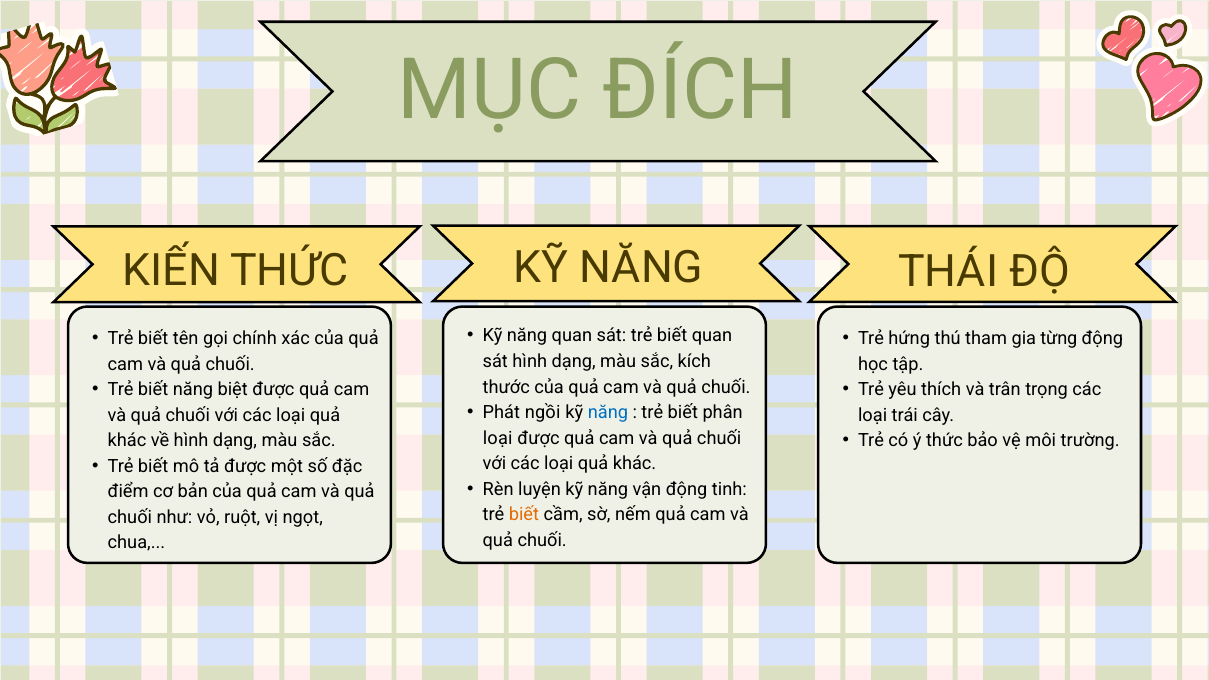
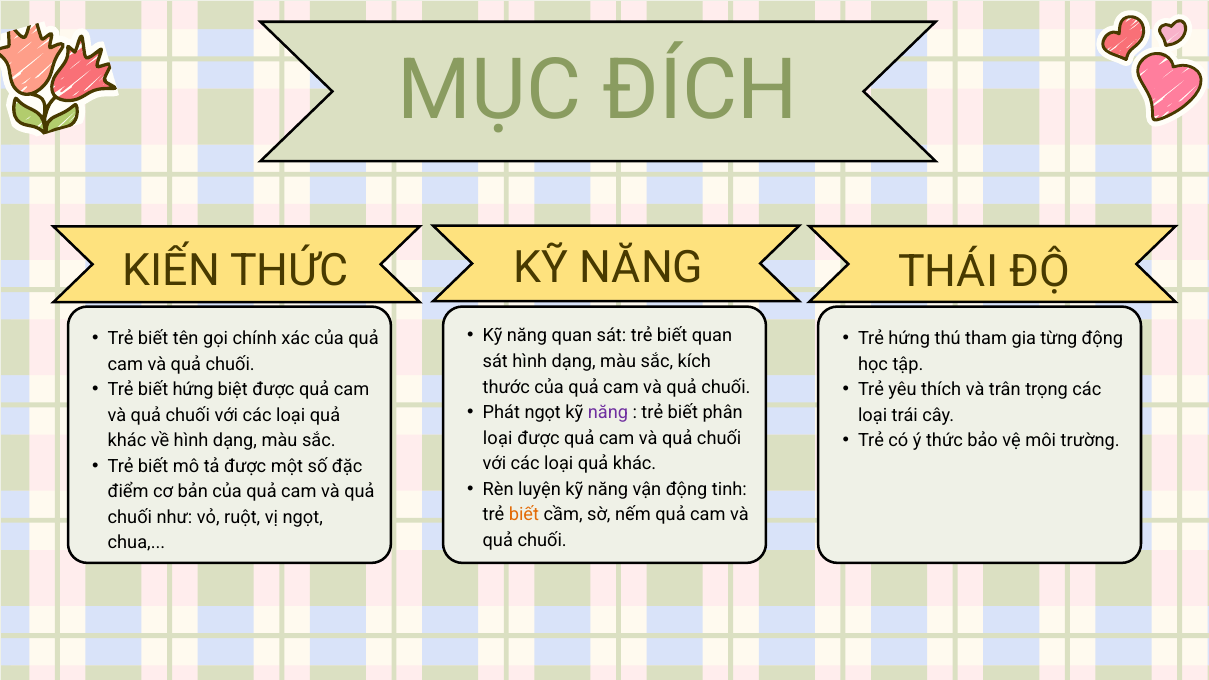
biết năng: năng -> hứng
Phát ngồi: ngồi -> ngọt
năng at (608, 413) colour: blue -> purple
